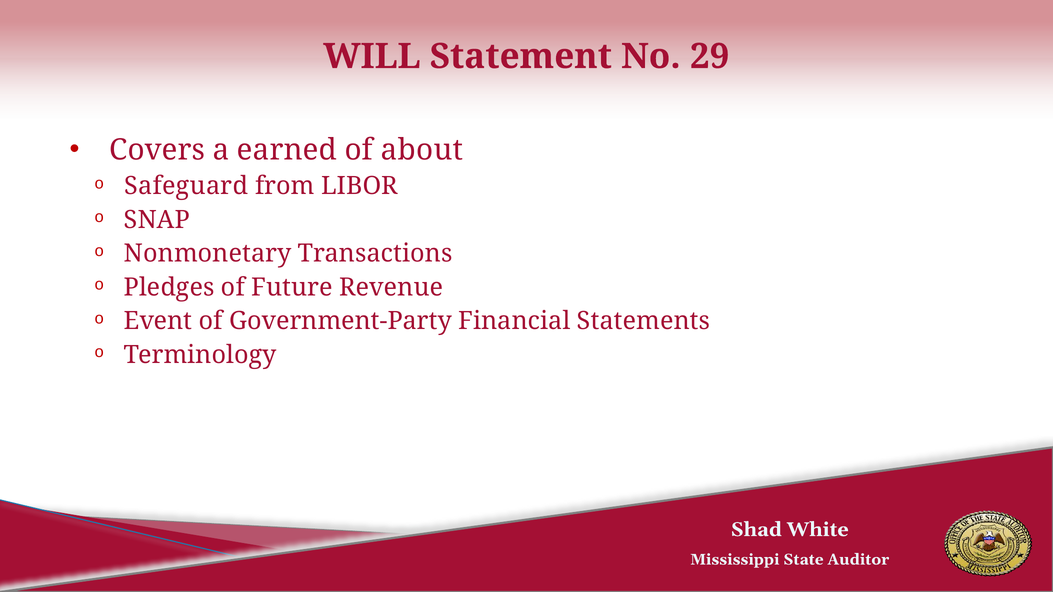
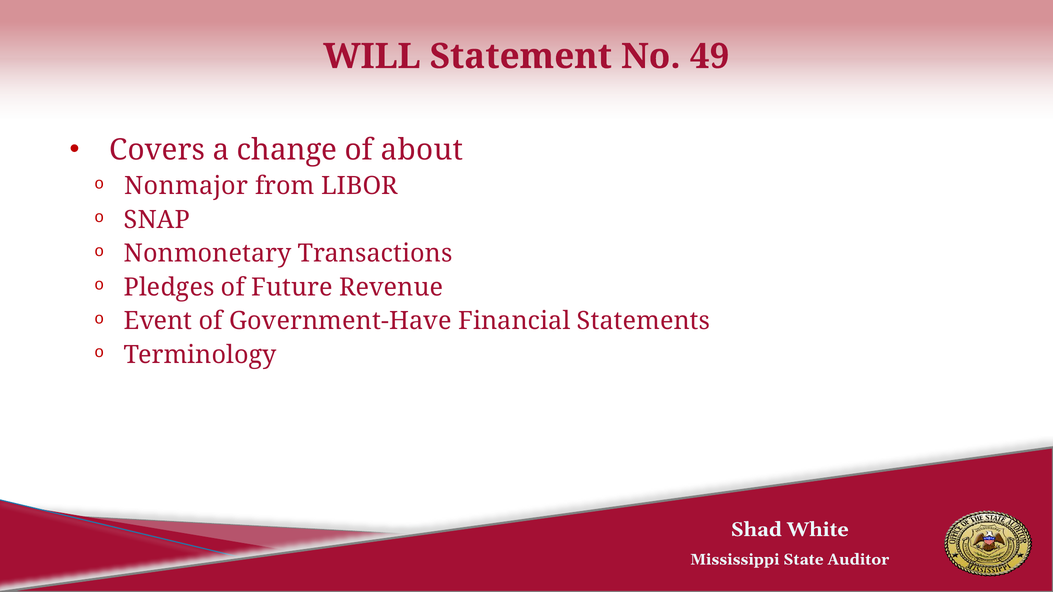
29: 29 -> 49
earned: earned -> change
Safeguard: Safeguard -> Nonmajor
Government-Party: Government-Party -> Government-Have
